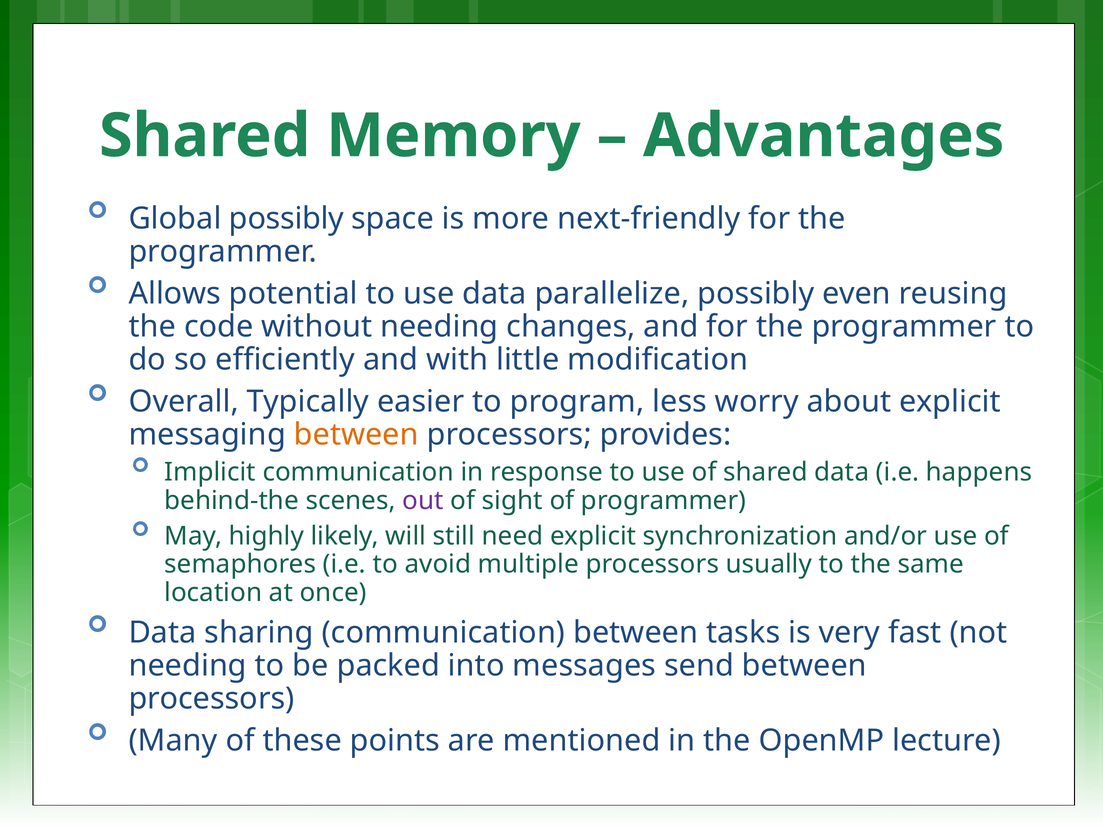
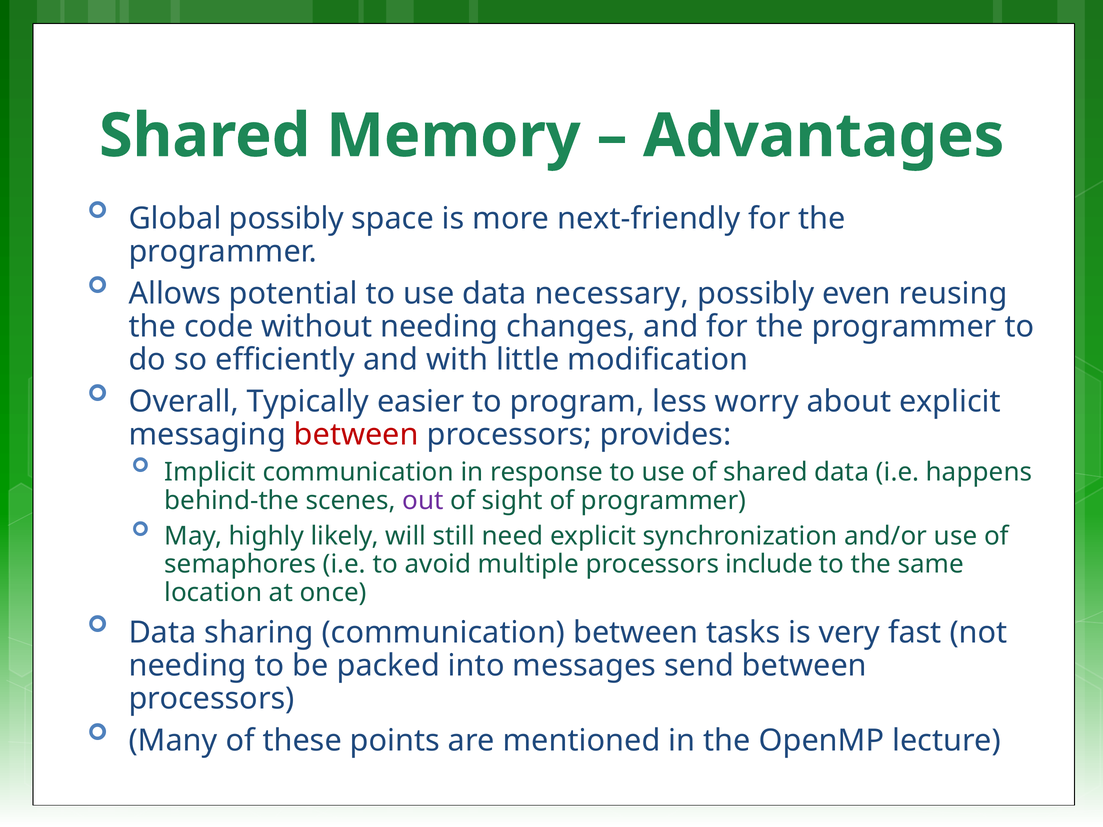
parallelize: parallelize -> necessary
between at (356, 435) colour: orange -> red
usually: usually -> include
